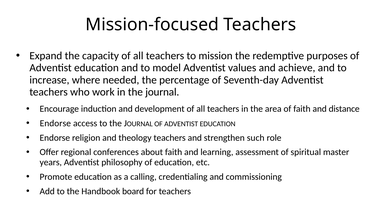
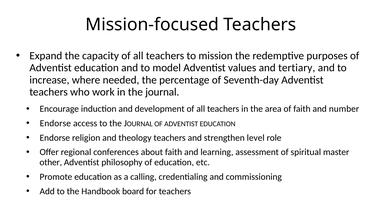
achieve: achieve -> tertiary
distance: distance -> number
such: such -> level
years: years -> other
